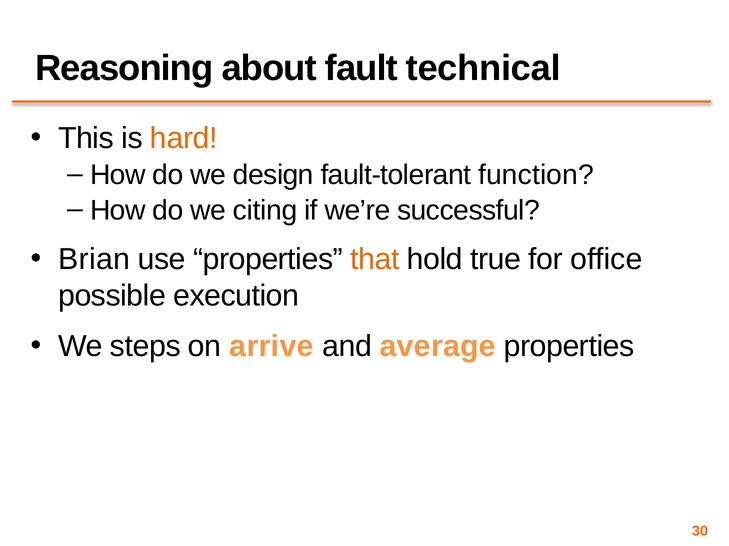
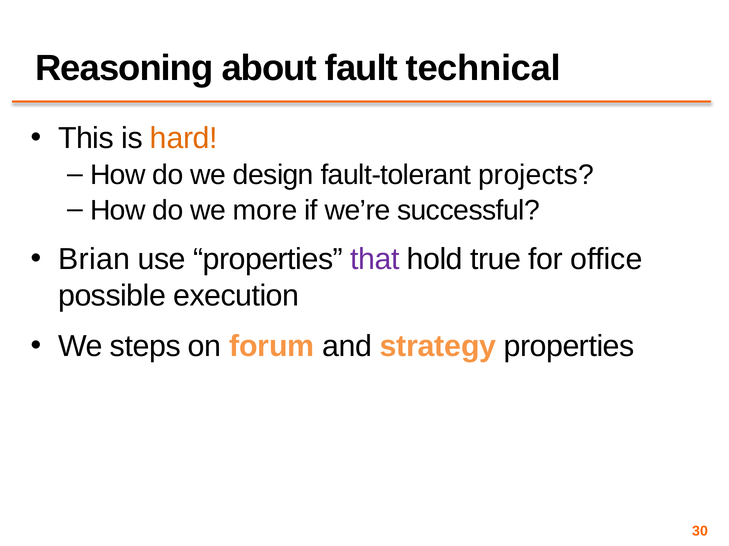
function: function -> projects
citing: citing -> more
that colour: orange -> purple
arrive: arrive -> forum
average: average -> strategy
